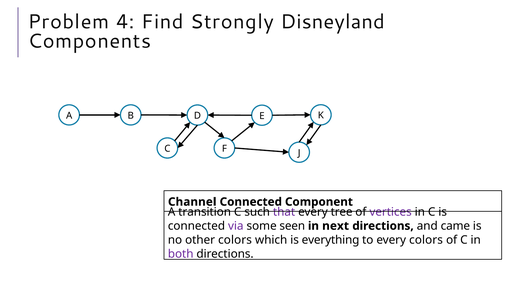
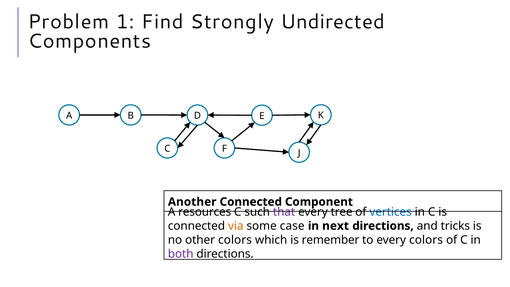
4: 4 -> 1
Disneyland: Disneyland -> Undirected
Channel: Channel -> Another
transition: transition -> resources
vertices colour: purple -> blue
via colour: purple -> orange
seen: seen -> case
came: came -> tricks
everything: everything -> remember
